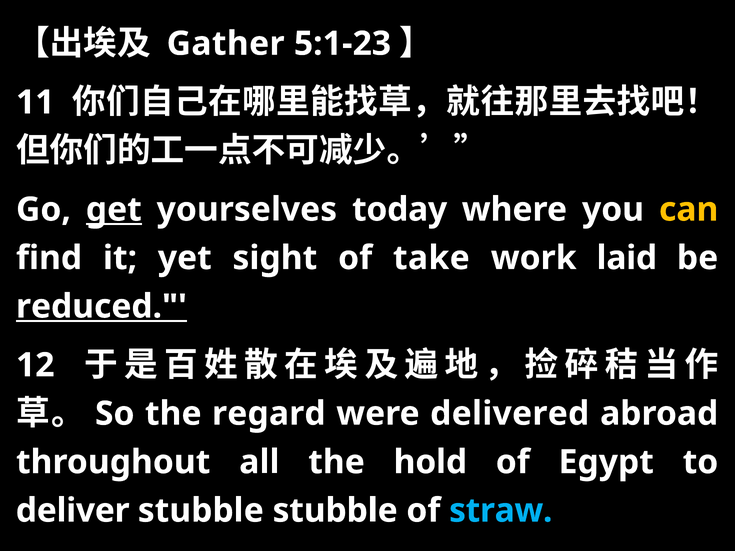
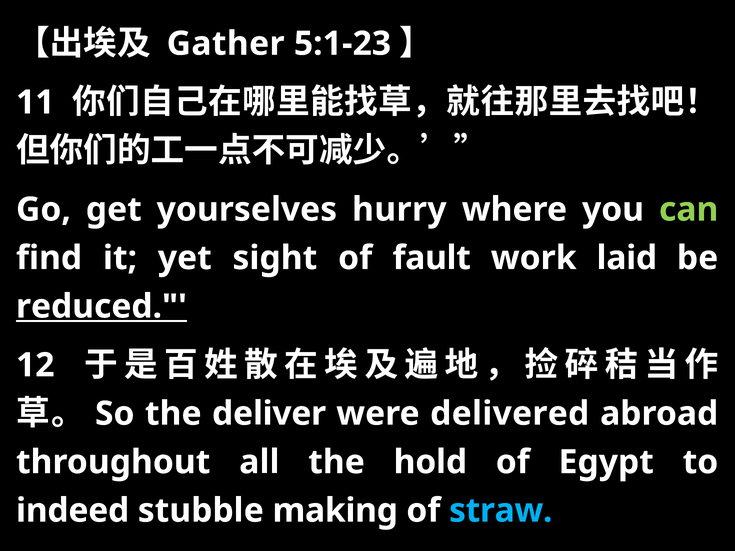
get underline: present -> none
today: today -> hurry
can colour: yellow -> light green
take: take -> fault
regard: regard -> deliver
deliver: deliver -> indeed
stubble stubble: stubble -> making
